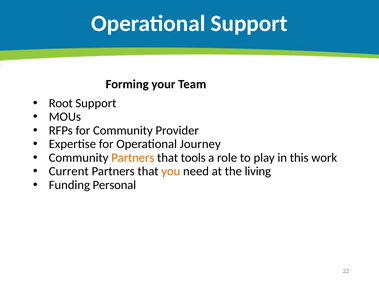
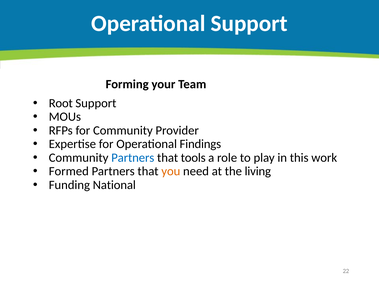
Journey: Journey -> Findings
Partners at (133, 158) colour: orange -> blue
Current: Current -> Formed
Personal: Personal -> National
